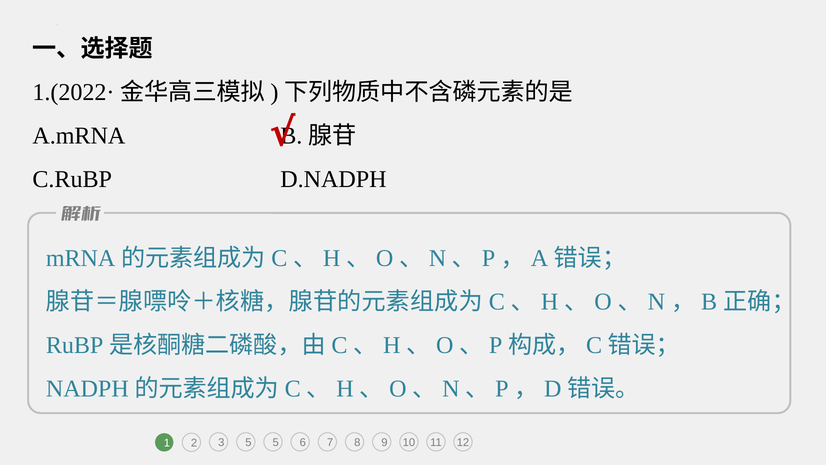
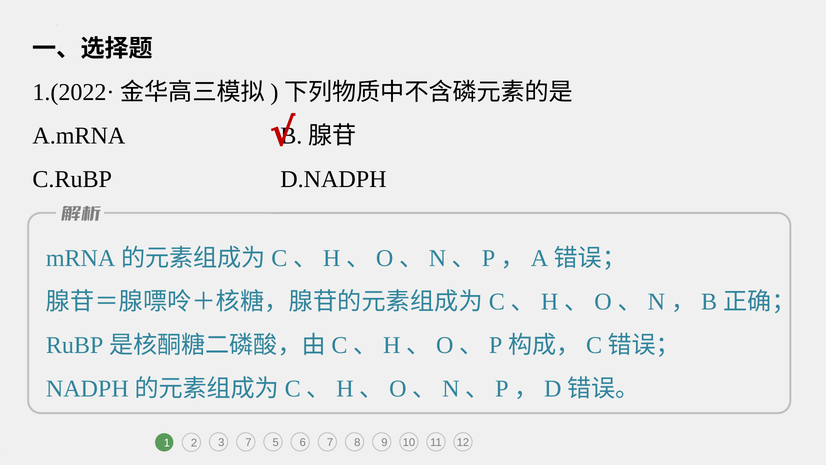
3 5: 5 -> 7
